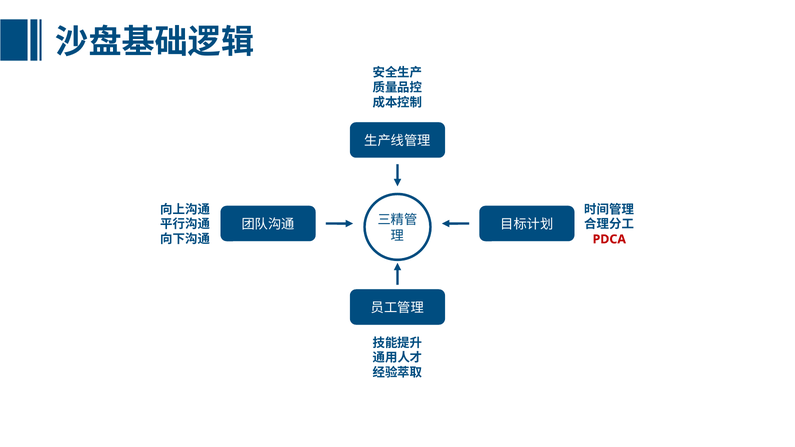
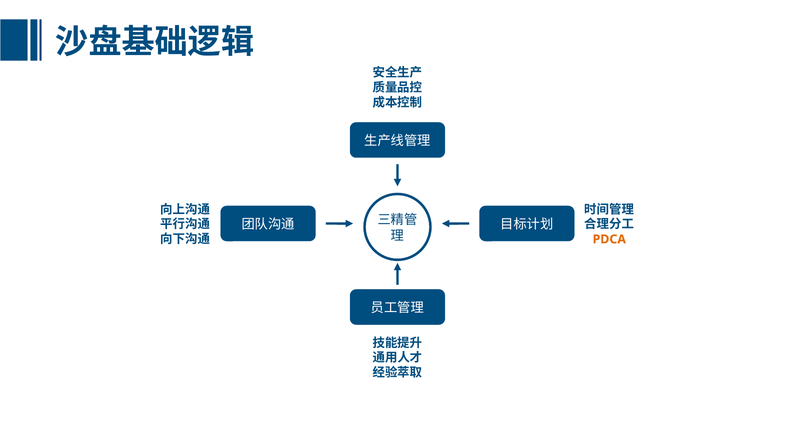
PDCA colour: red -> orange
